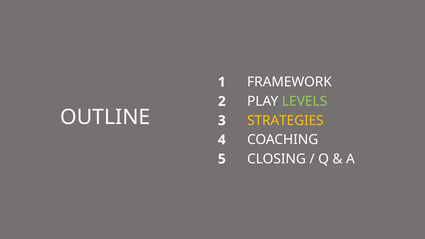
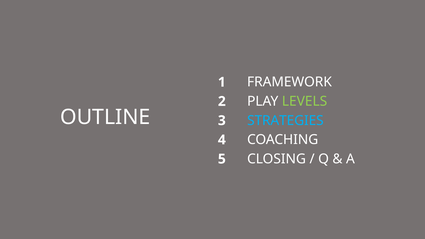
STRATEGIES colour: yellow -> light blue
